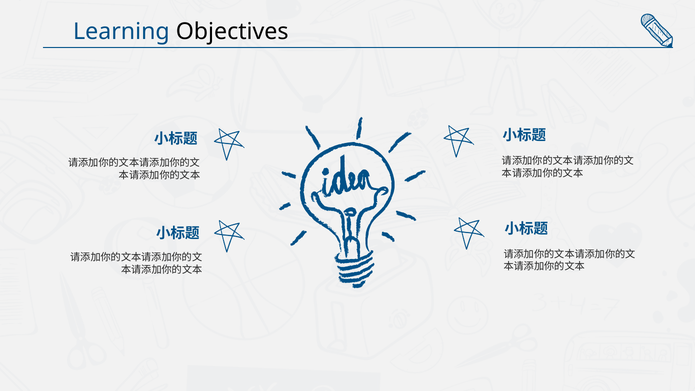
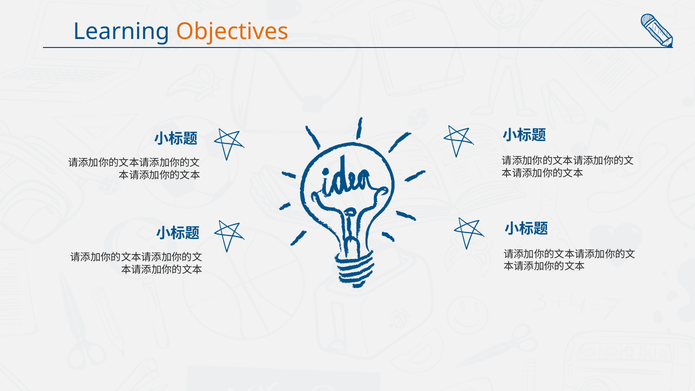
Objectives colour: black -> orange
